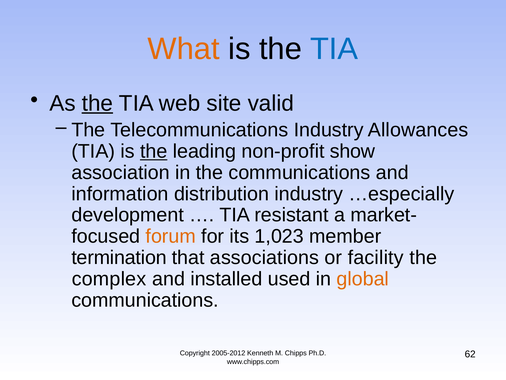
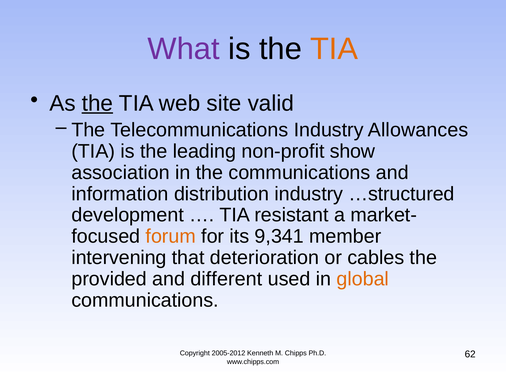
What colour: orange -> purple
TIA at (334, 49) colour: blue -> orange
the at (154, 151) underline: present -> none
…especially: …especially -> …structured
1,023: 1,023 -> 9,341
termination: termination -> intervening
associations: associations -> deterioration
facility: facility -> cables
complex: complex -> provided
installed: installed -> different
